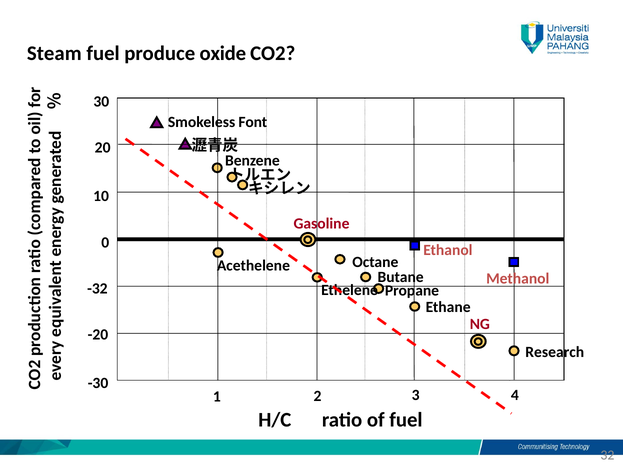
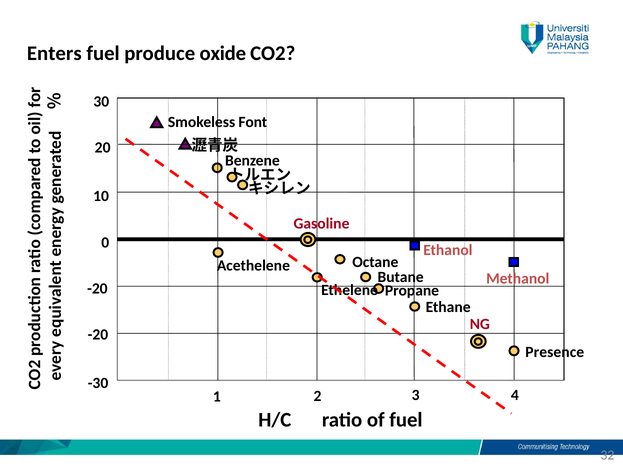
Steam: Steam -> Enters
-32 at (97, 289): -32 -> -20
Research: Research -> Presence
